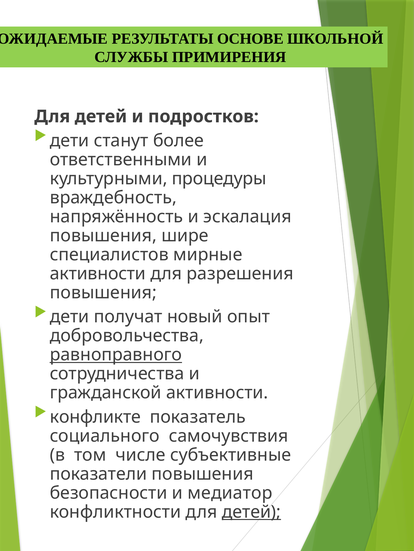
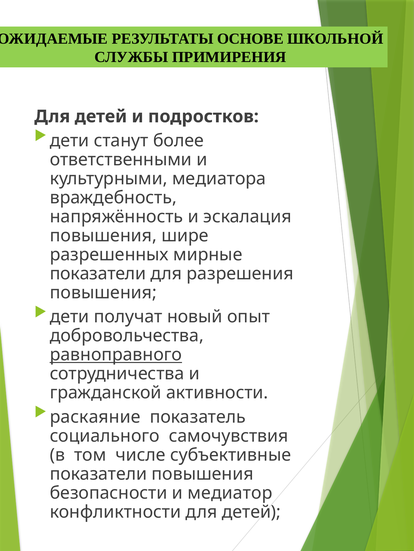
процедуры: процедуры -> медиатора
специалистов: специалистов -> разрешенных
активности at (98, 274): активности -> показатели
конфликте: конфликте -> раскаяние
детей at (251, 513) underline: present -> none
